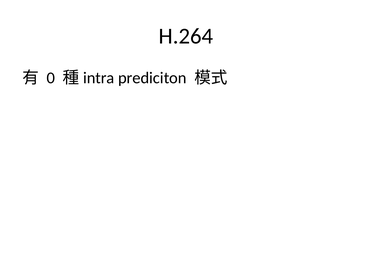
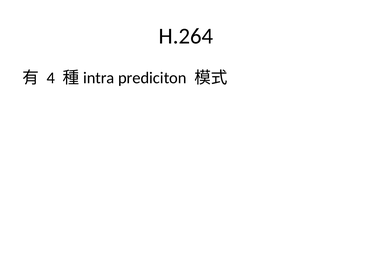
0: 0 -> 4
